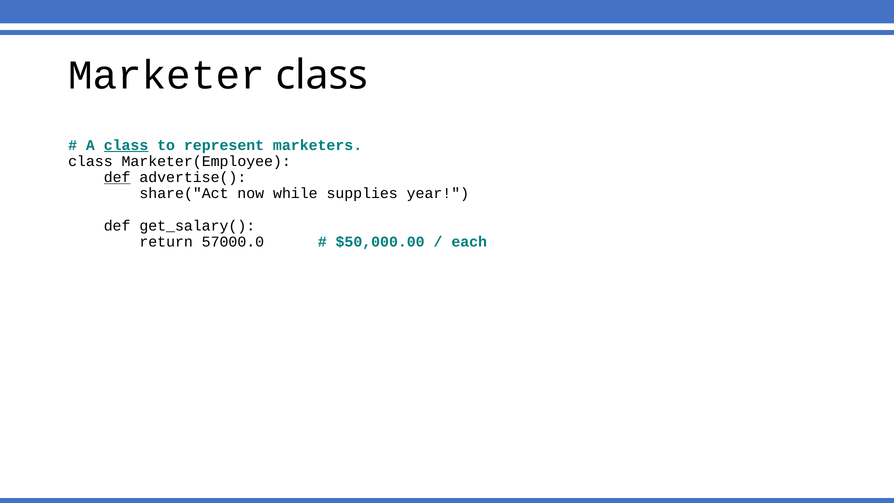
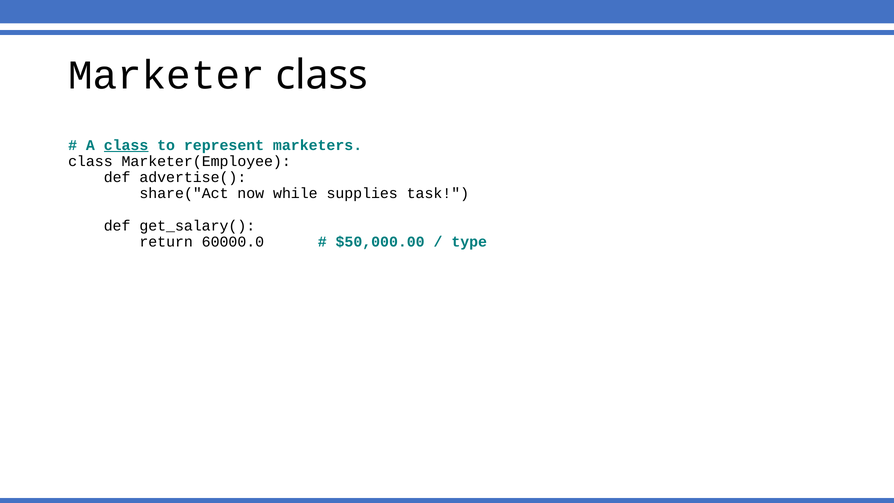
def at (117, 177) underline: present -> none
year: year -> task
57000.0: 57000.0 -> 60000.0
each: each -> type
